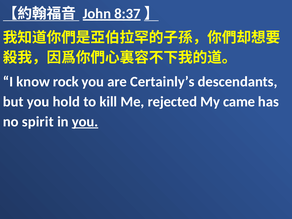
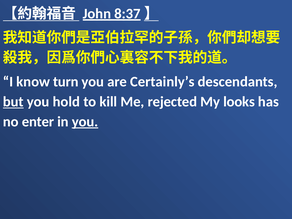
rock: rock -> turn
but underline: none -> present
came: came -> looks
spirit: spirit -> enter
